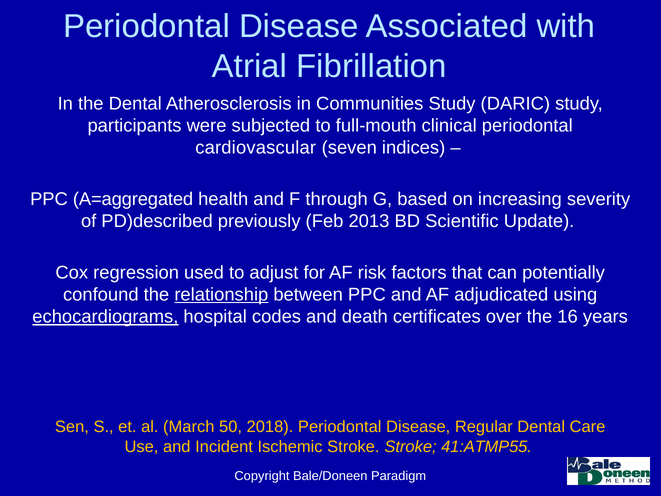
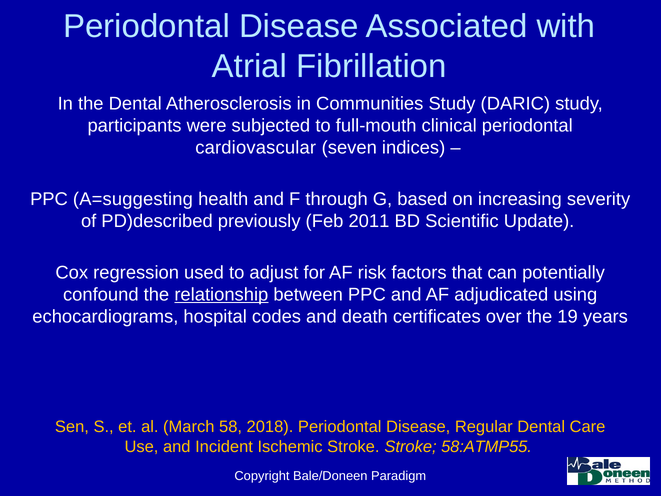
A=aggregated: A=aggregated -> A=suggesting
2013: 2013 -> 2011
echocardiograms underline: present -> none
16: 16 -> 19
50: 50 -> 58
41:ATMP55: 41:ATMP55 -> 58:ATMP55
